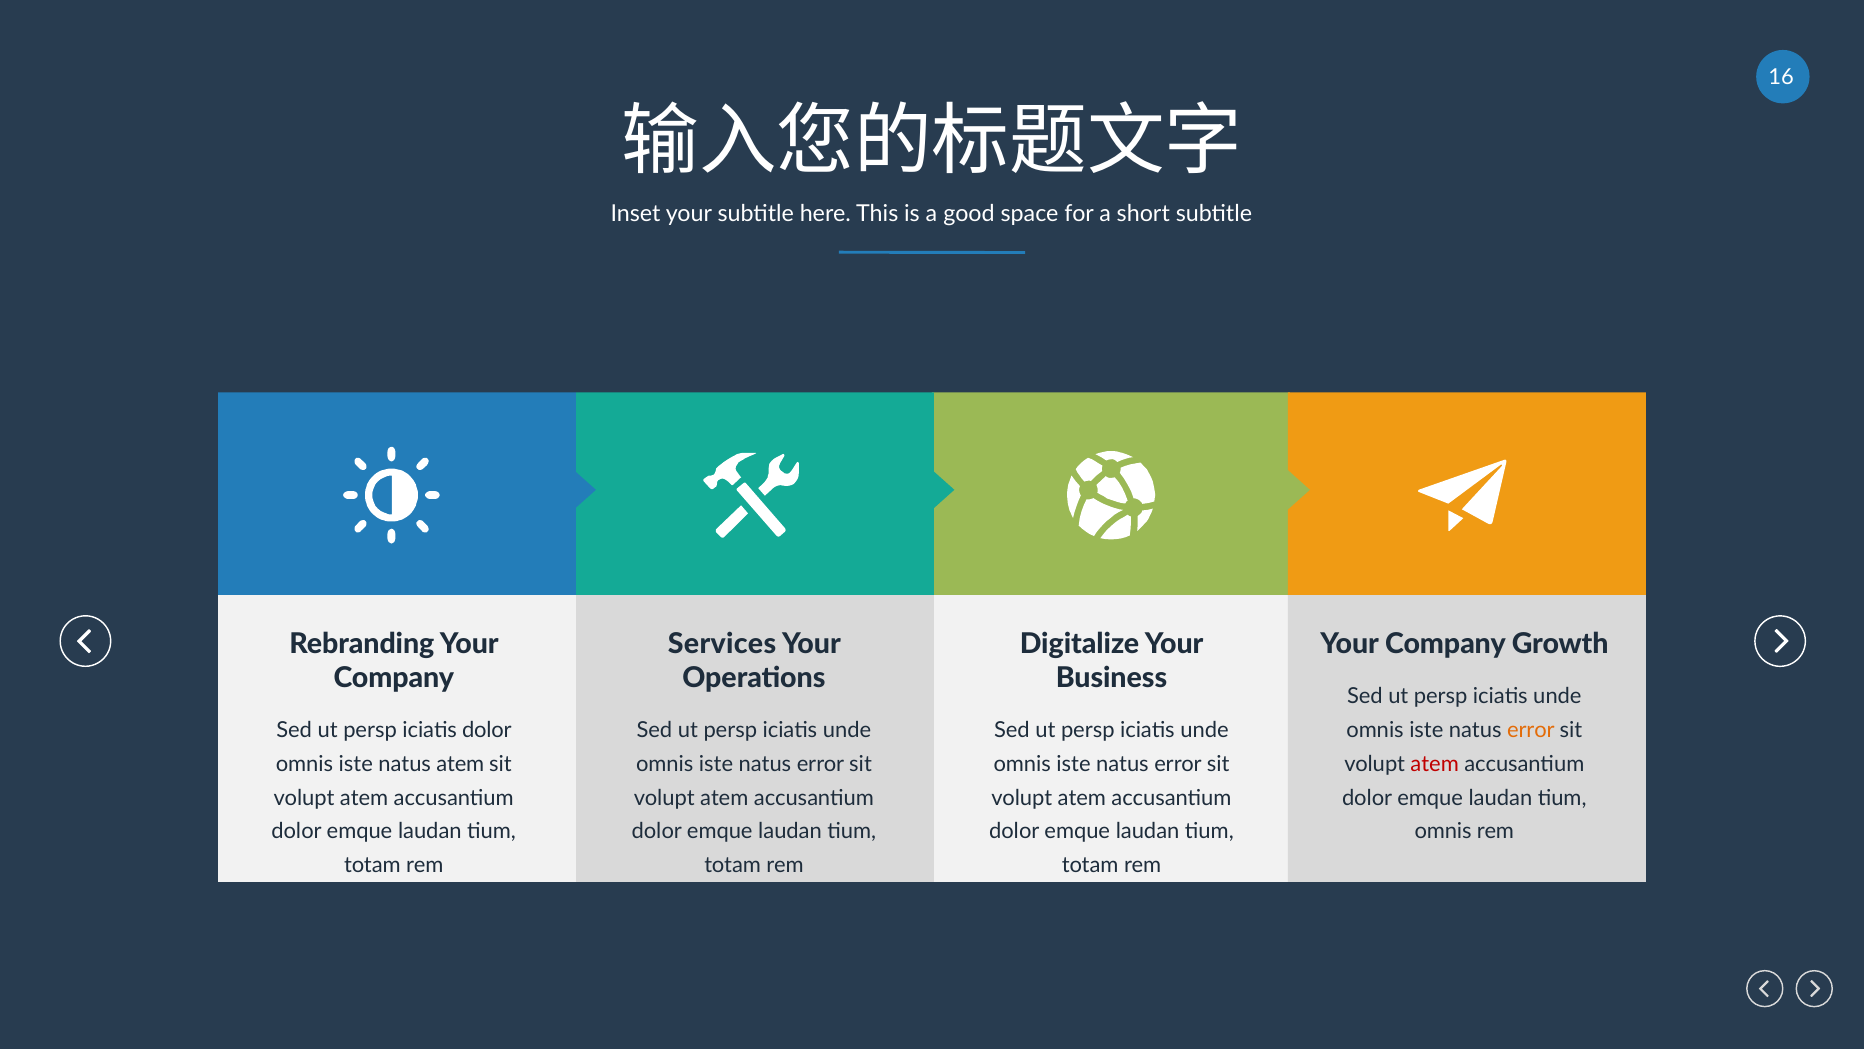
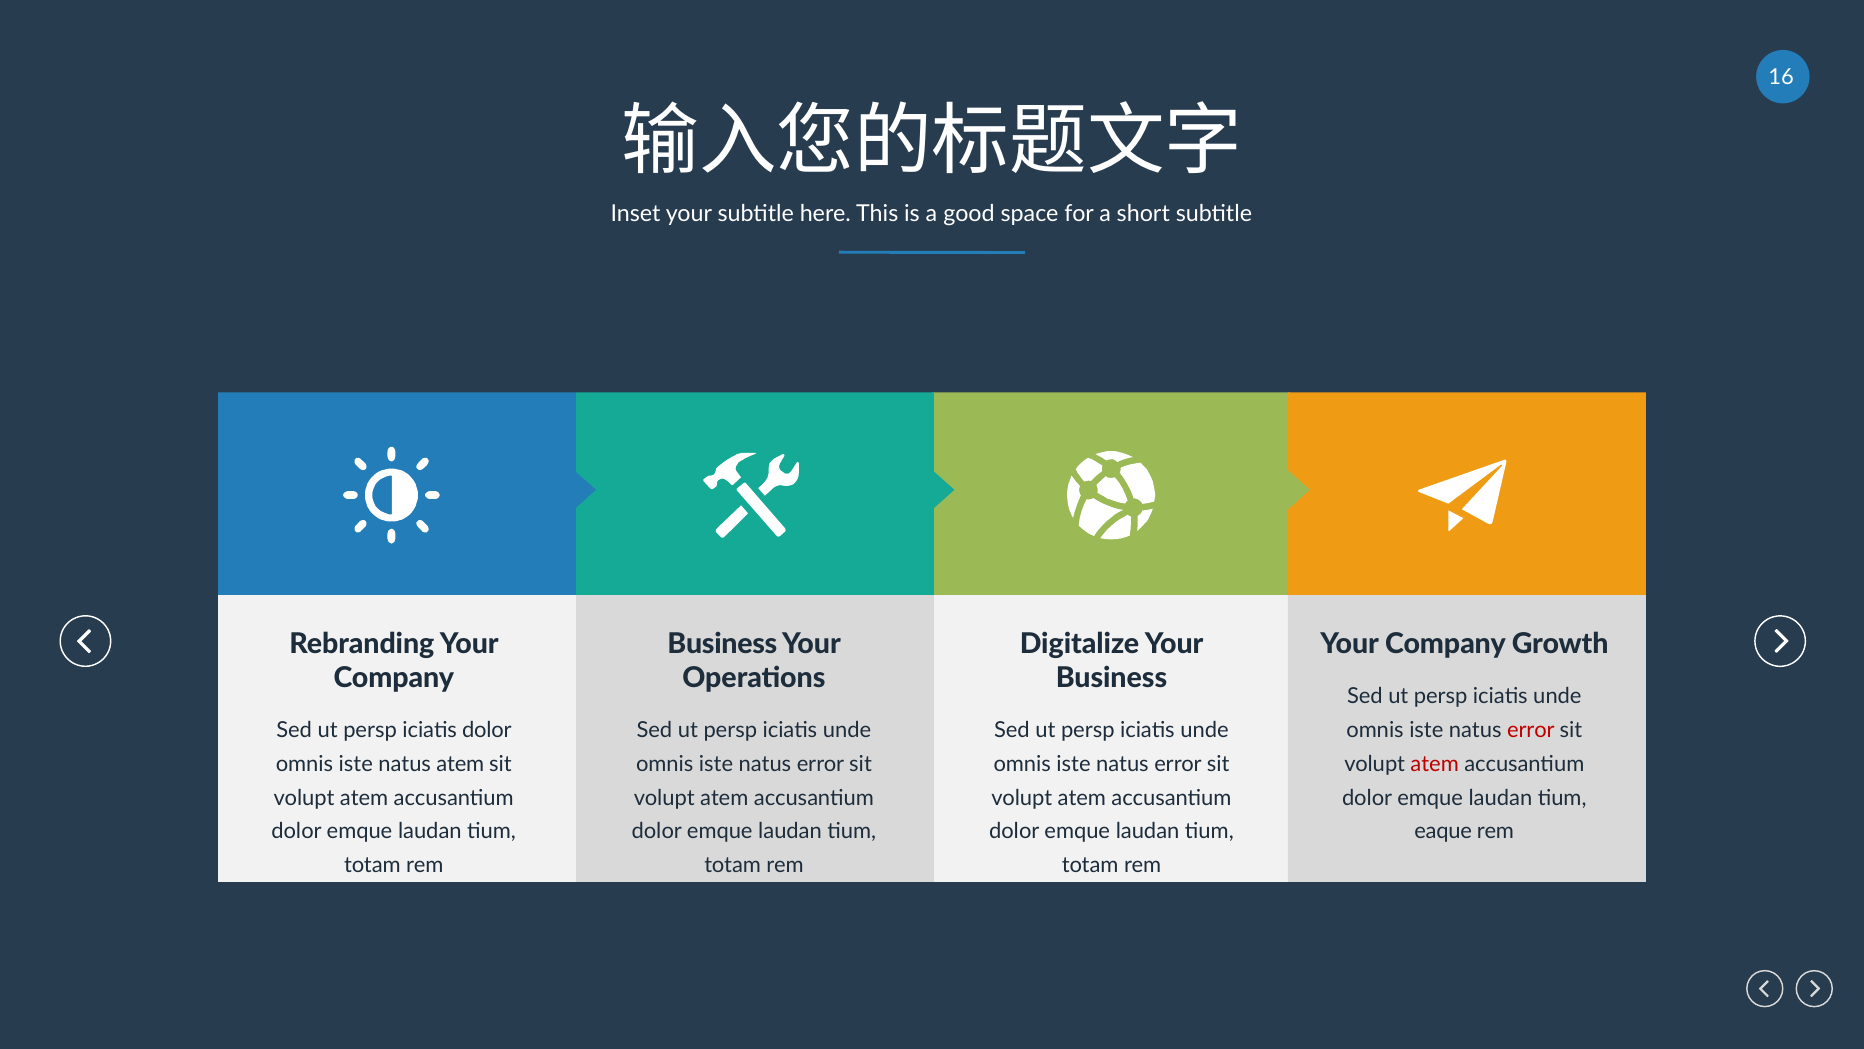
Services at (722, 644): Services -> Business
error at (1531, 730) colour: orange -> red
omnis at (1443, 831): omnis -> eaque
